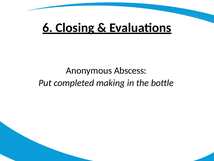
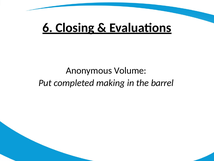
Abscess: Abscess -> Volume
bottle: bottle -> barrel
